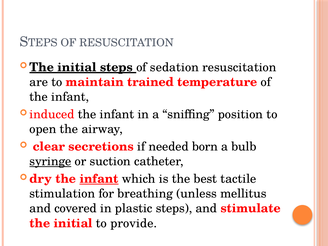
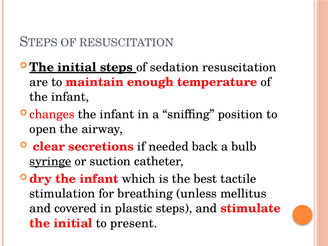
trained: trained -> enough
induced: induced -> changes
born: born -> back
infant at (99, 179) underline: present -> none
provide: provide -> present
